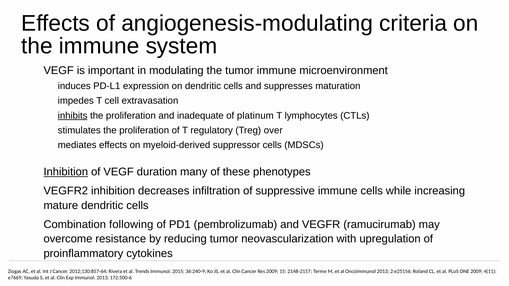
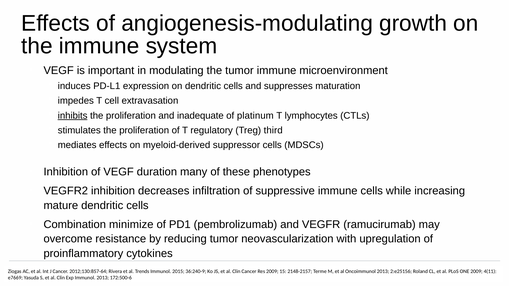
criteria: criteria -> growth
over: over -> third
Inhibition at (66, 172) underline: present -> none
following: following -> minimize
